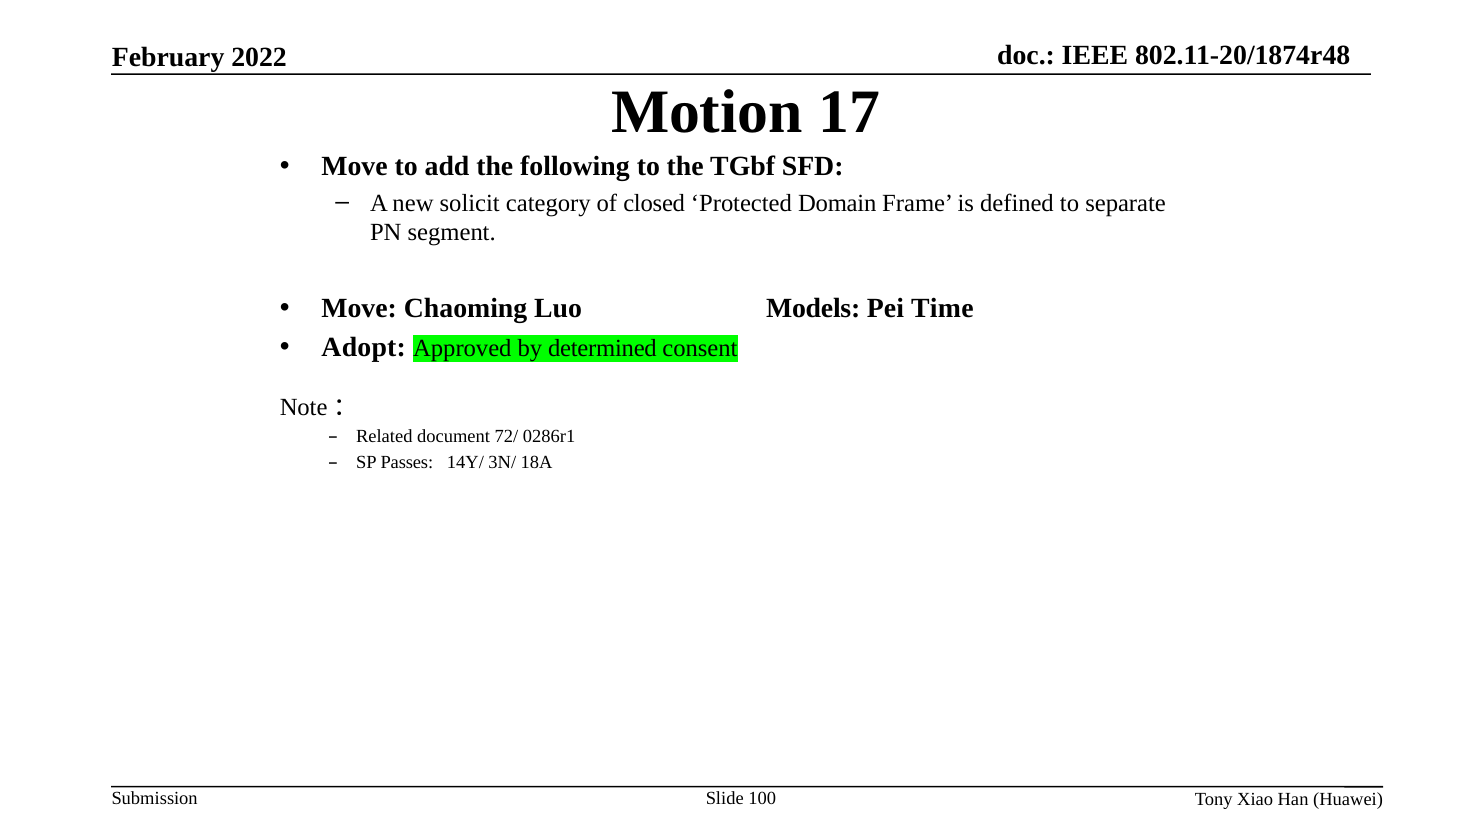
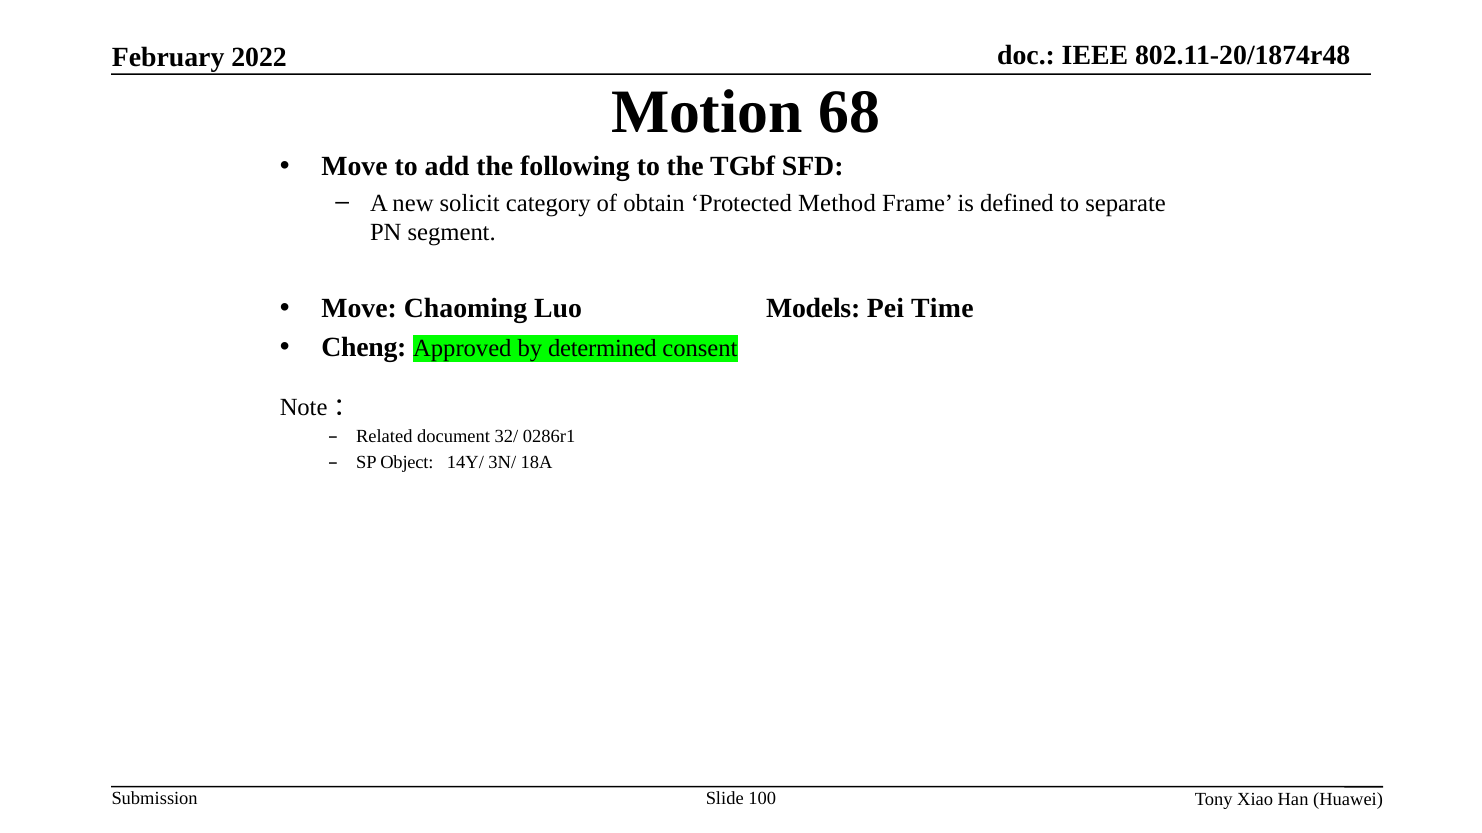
17: 17 -> 68
closed: closed -> obtain
Domain: Domain -> Method
Adopt: Adopt -> Cheng
72/: 72/ -> 32/
Passes: Passes -> Object
